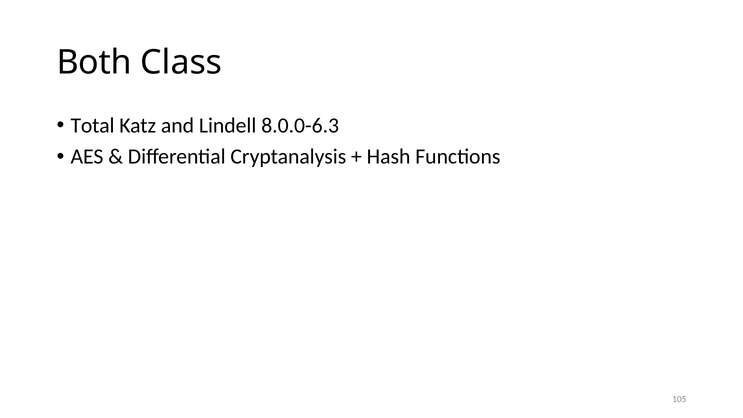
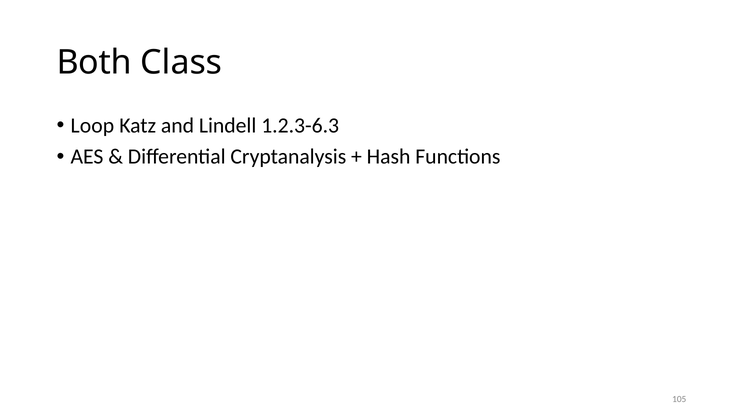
Total: Total -> Loop
8.0.0-6.3: 8.0.0-6.3 -> 1.2.3-6.3
